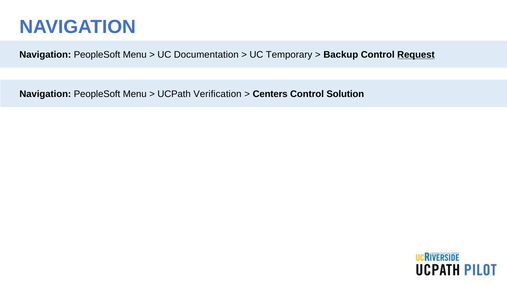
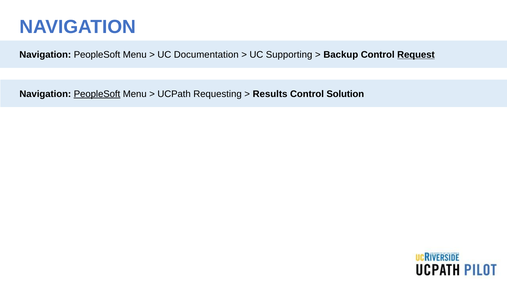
Temporary: Temporary -> Supporting
PeopleSoft at (97, 94) underline: none -> present
Verification: Verification -> Requesting
Centers: Centers -> Results
